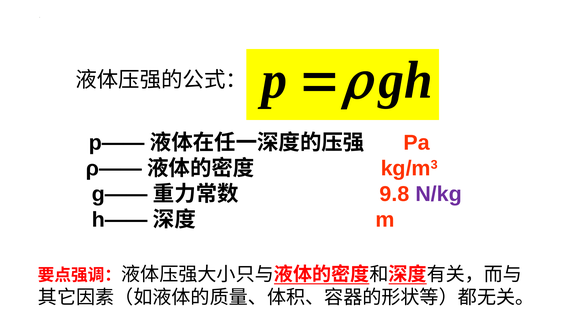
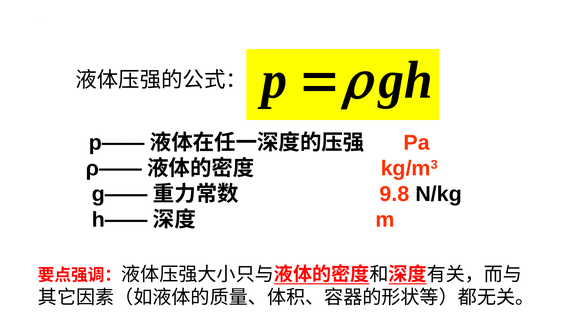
N/kg colour: purple -> black
